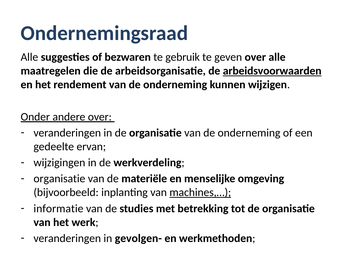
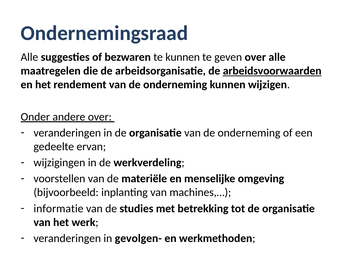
te gebruik: gebruik -> kunnen
organisatie at (59, 179): organisatie -> voorstellen
machines,… underline: present -> none
